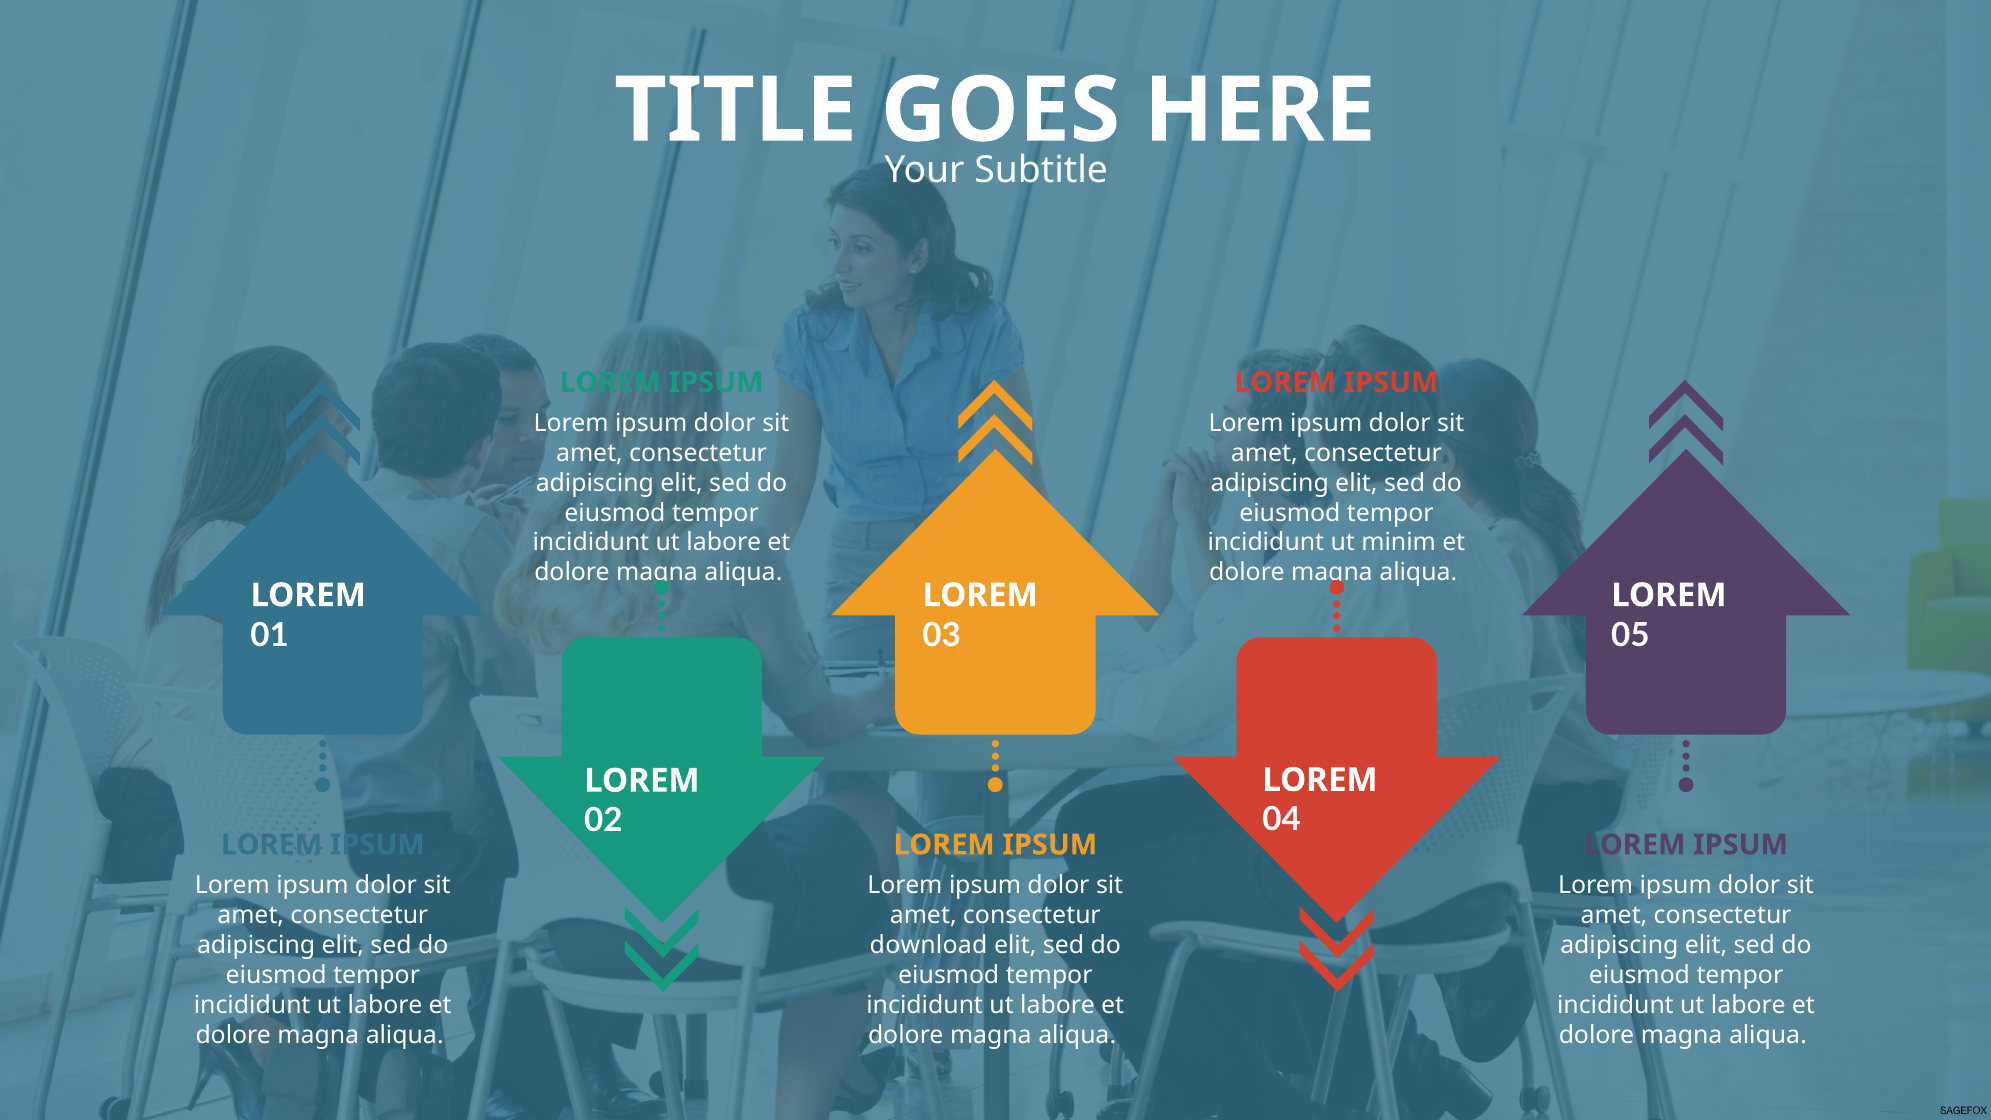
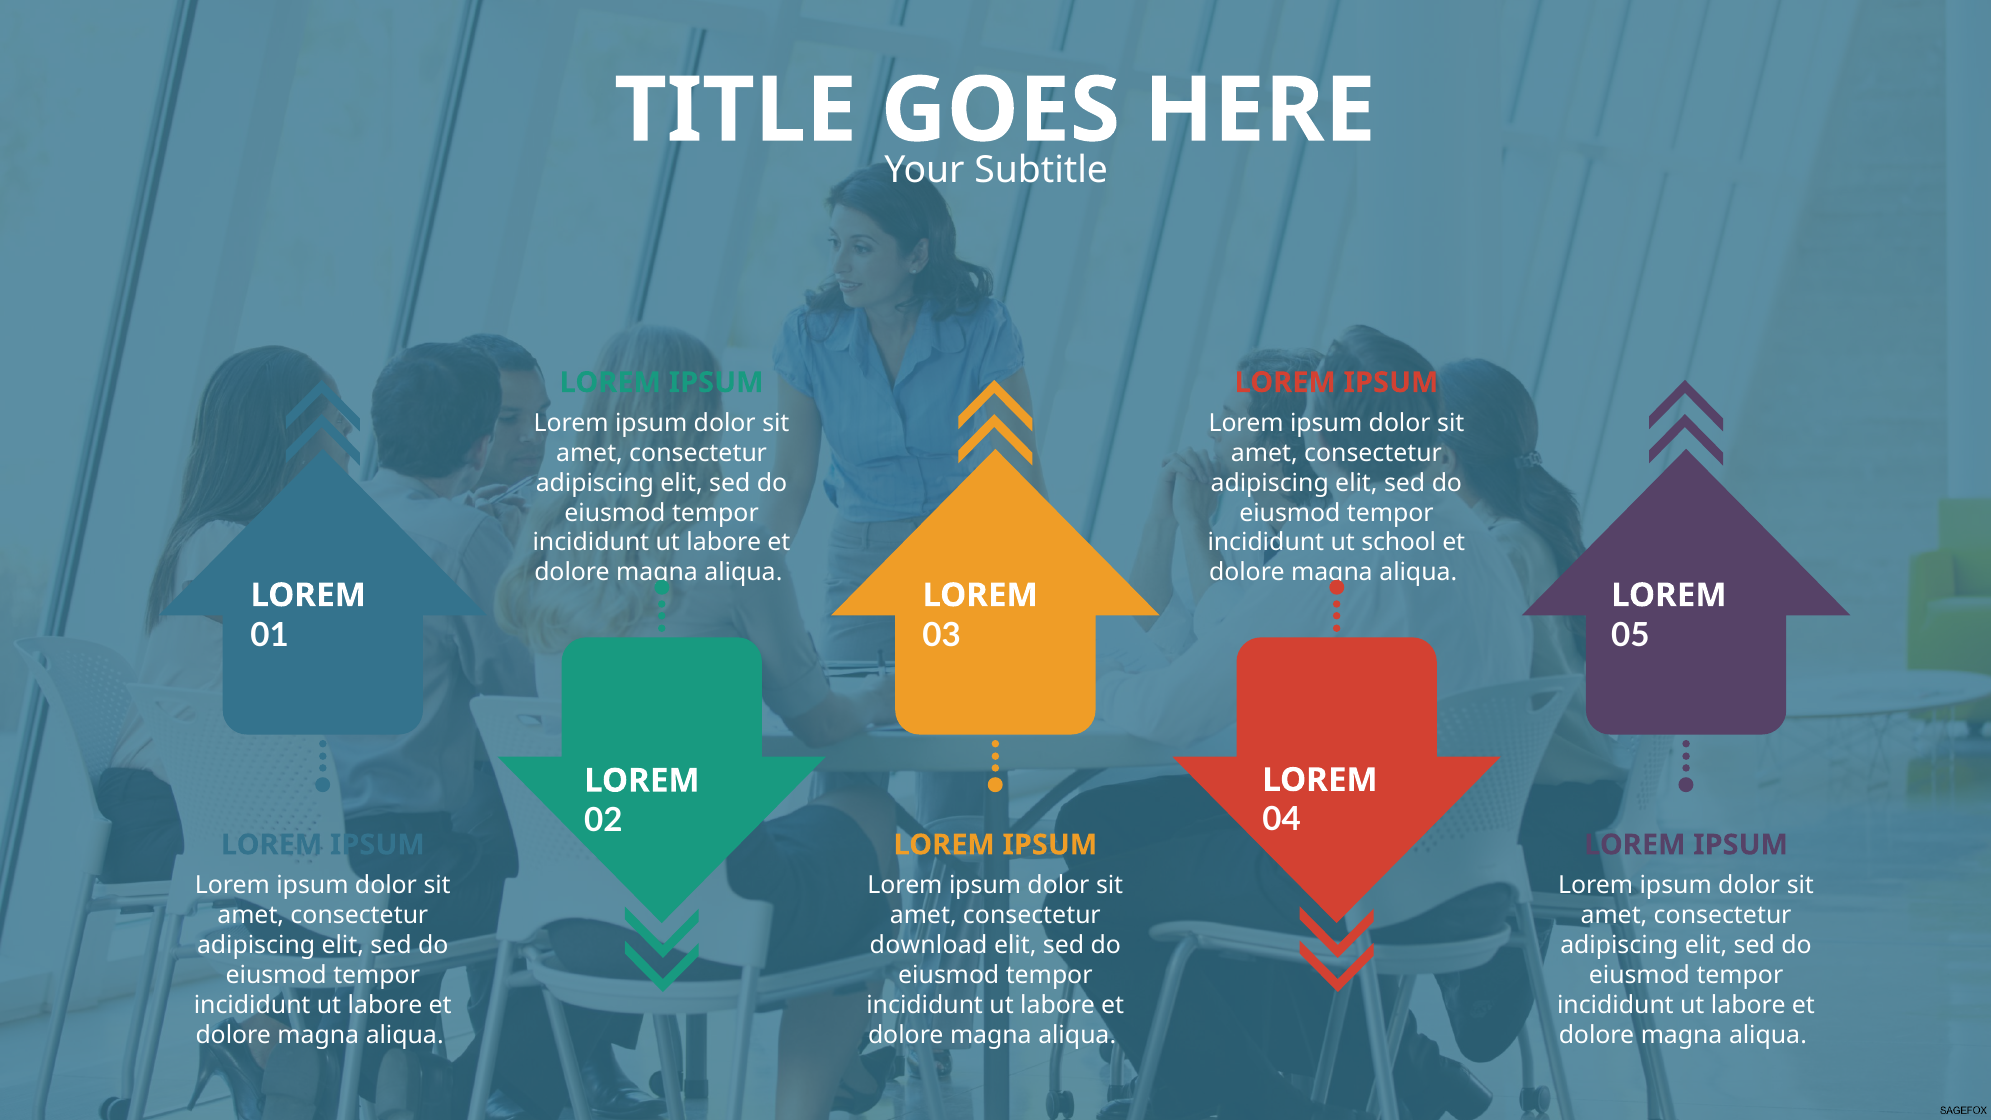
minim: minim -> school
